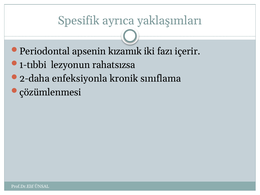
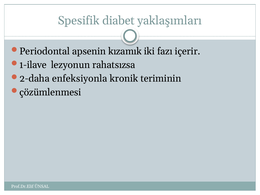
ayrıca: ayrıca -> diabet
1-tıbbi: 1-tıbbi -> 1-ilave
sınıflama: sınıflama -> teriminin
